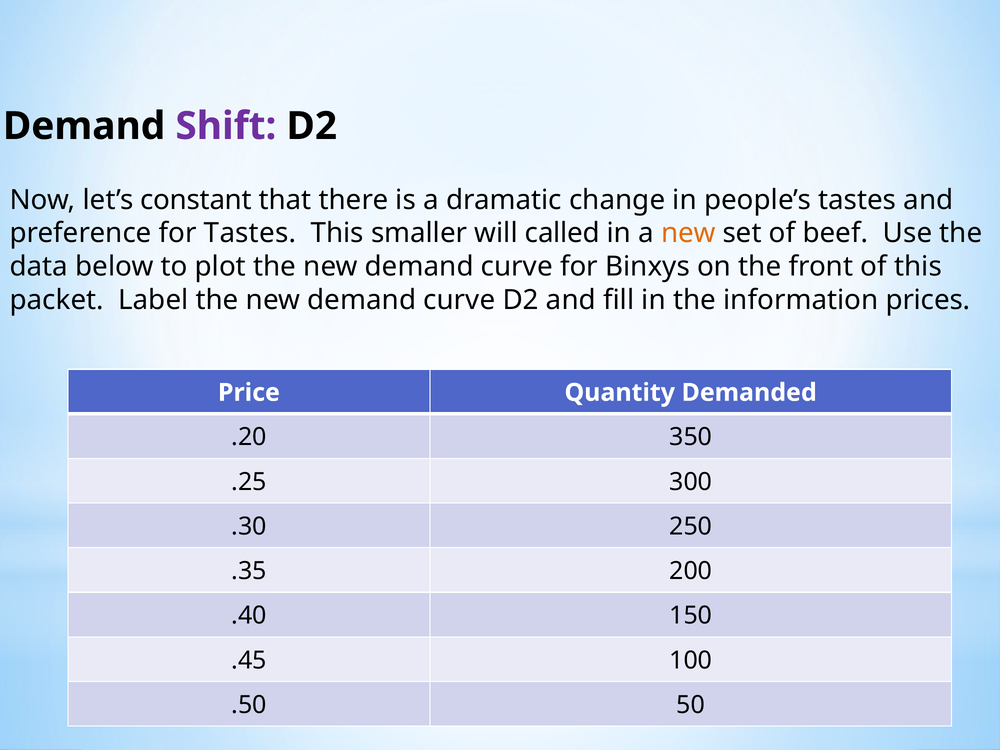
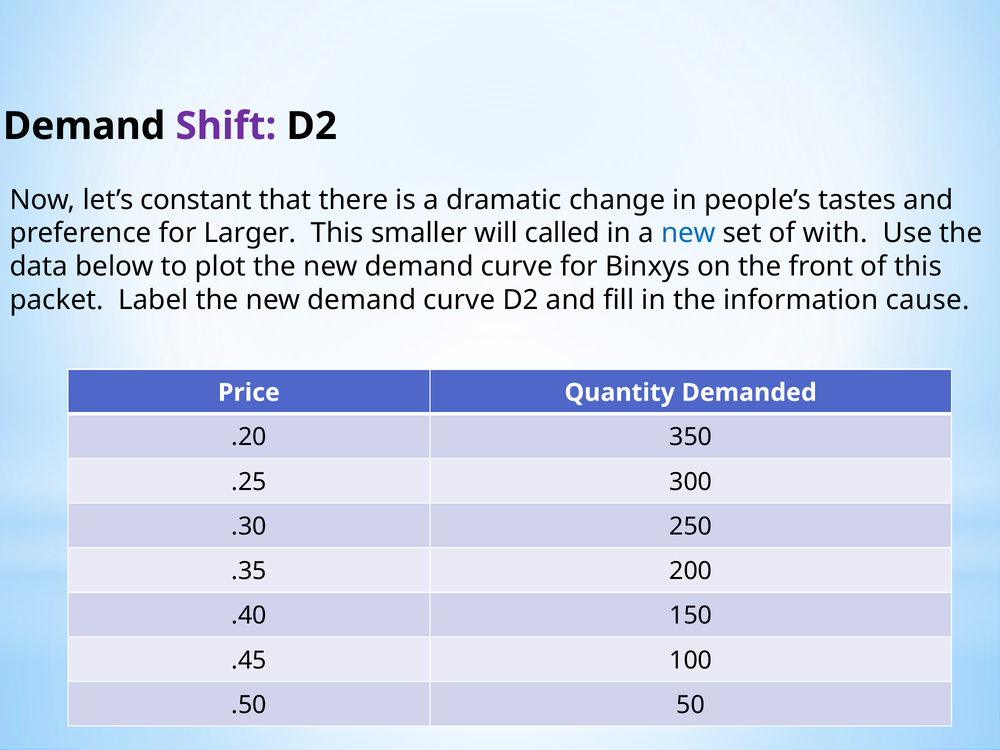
for Tastes: Tastes -> Larger
new at (688, 233) colour: orange -> blue
beef: beef -> with
prices: prices -> cause
